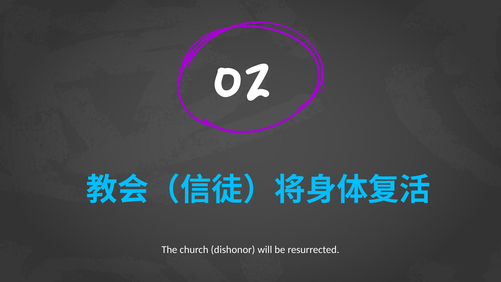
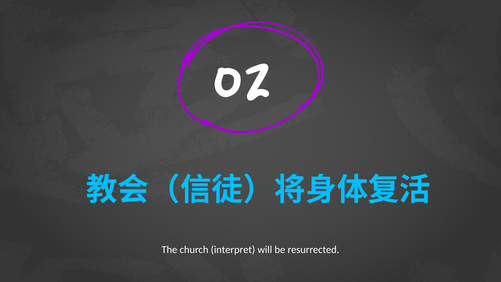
dishonor: dishonor -> interpret
